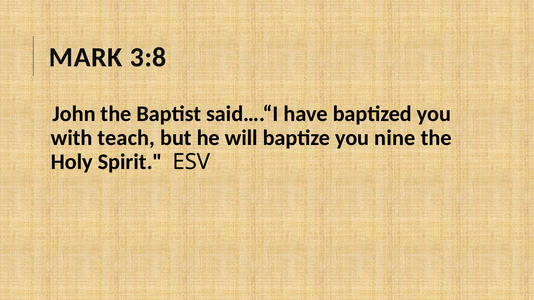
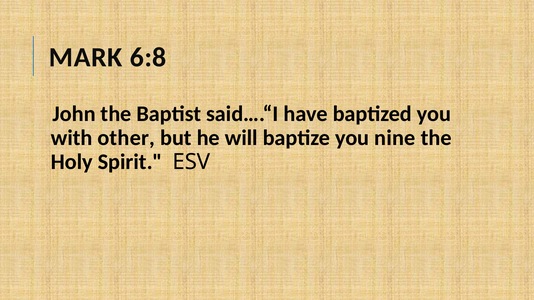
3:8: 3:8 -> 6:8
teach: teach -> other
